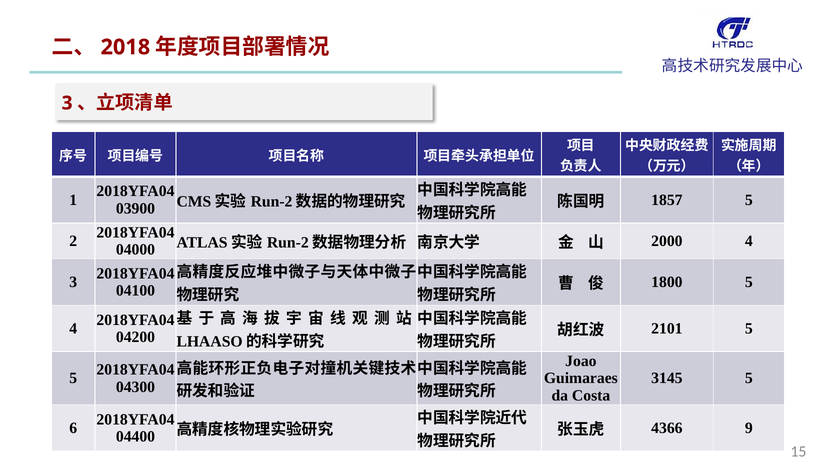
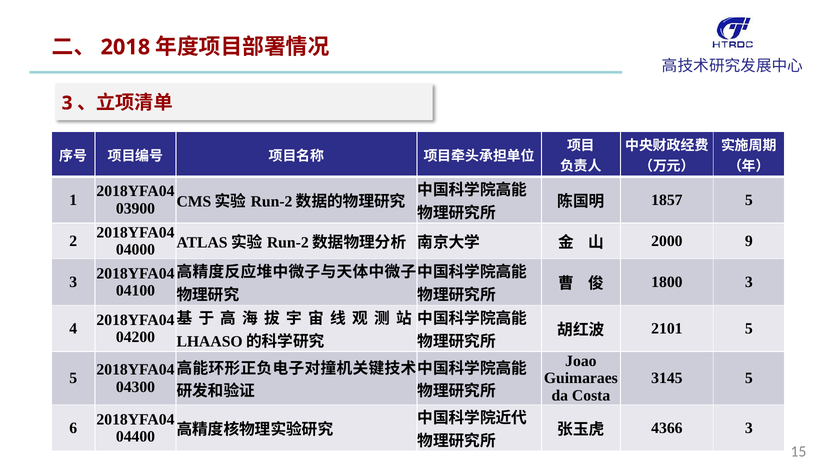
2000 4: 4 -> 9
1800 5: 5 -> 3
4366 9: 9 -> 3
